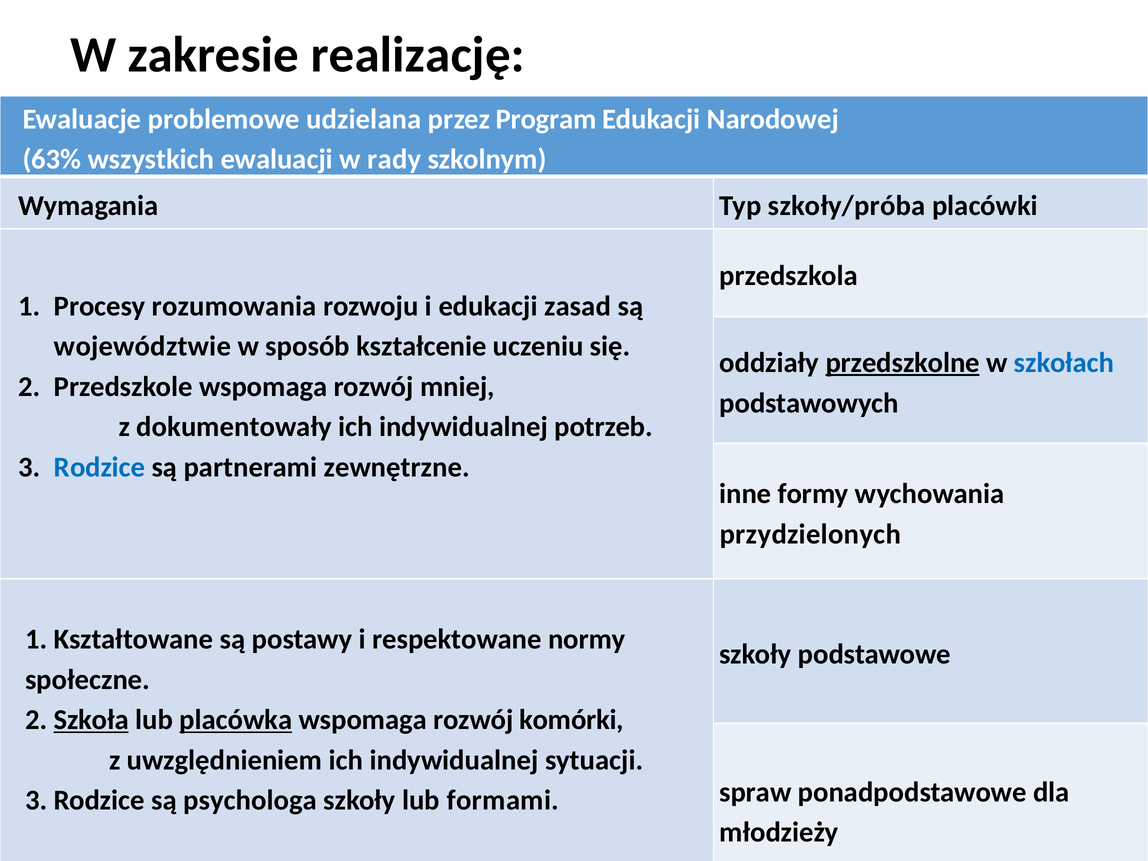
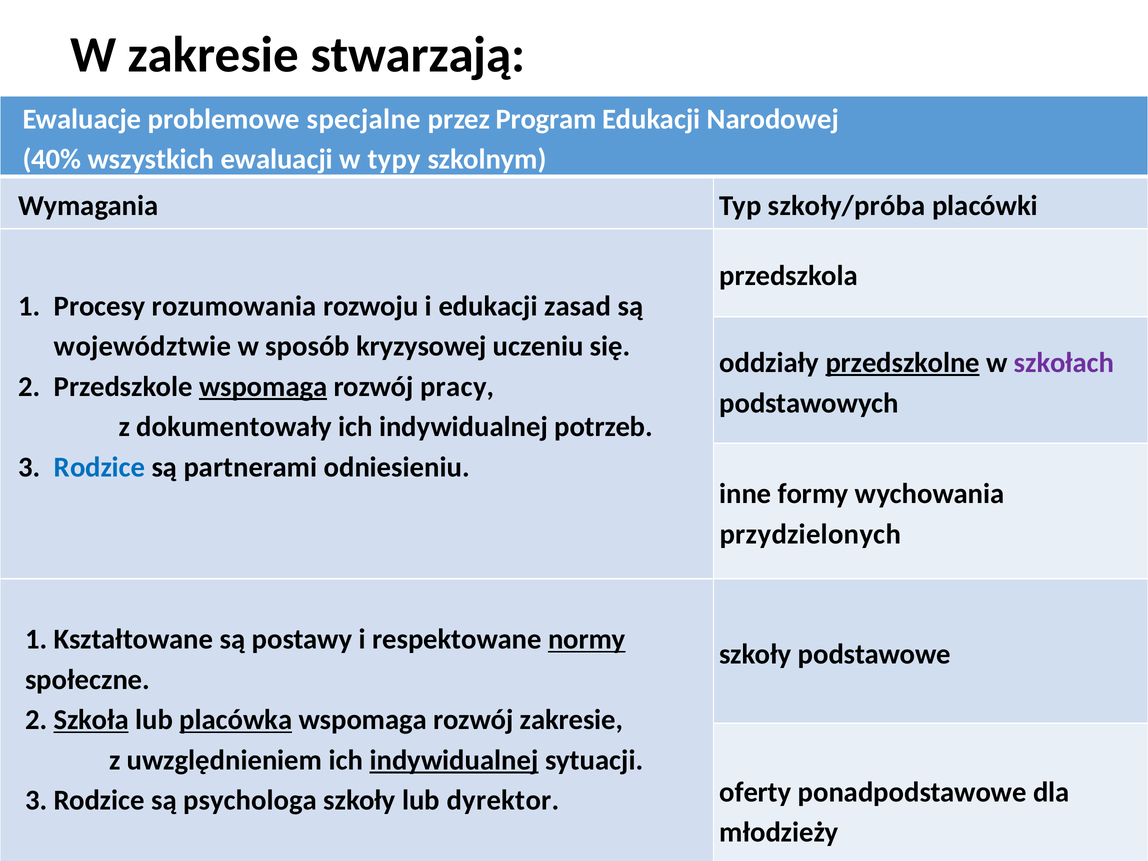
realizację: realizację -> stwarzają
udzielana: udzielana -> specjalne
63%: 63% -> 40%
rady: rady -> typy
kształcenie: kształcenie -> kryzysowej
szkołach colour: blue -> purple
wspomaga at (263, 387) underline: none -> present
mniej: mniej -> pracy
zewnętrzne: zewnętrzne -> odniesieniu
normy underline: none -> present
rozwój komórki: komórki -> zakresie
indywidualnej at (454, 760) underline: none -> present
spraw: spraw -> oferty
formami: formami -> dyrektor
